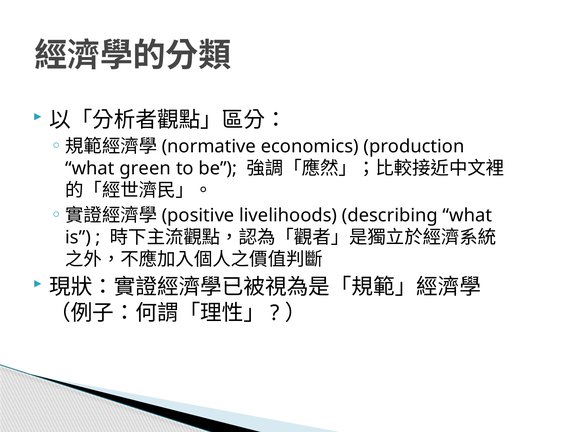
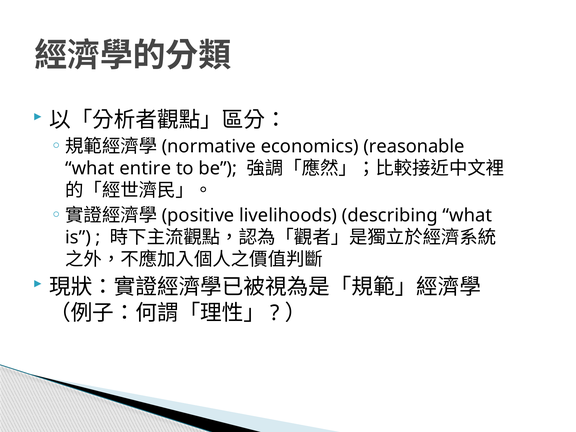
production: production -> reasonable
green: green -> entire
